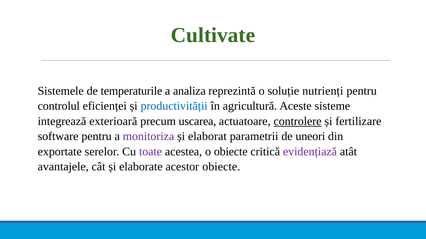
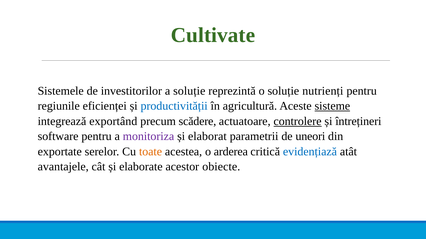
temperaturile: temperaturile -> investitorilor
a analiza: analiza -> soluție
controlul: controlul -> regiunile
sisteme underline: none -> present
exterioară: exterioară -> exportând
uscarea: uscarea -> scădere
fertilizare: fertilizare -> întrețineri
toate colour: purple -> orange
o obiecte: obiecte -> arderea
evidențiază colour: purple -> blue
